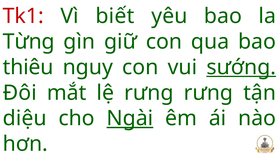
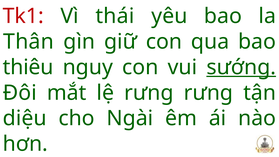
biết: biết -> thái
Từng: Từng -> Thân
Ngài underline: present -> none
